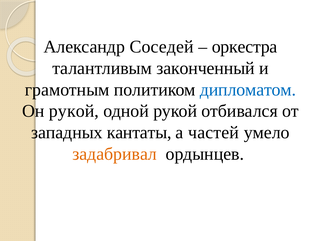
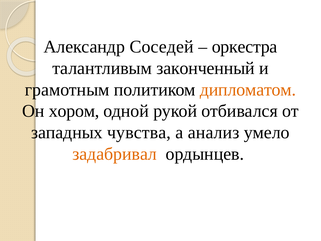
дипломатом colour: blue -> orange
Он рукой: рукой -> хором
кантаты: кантаты -> чувства
частей: частей -> анализ
